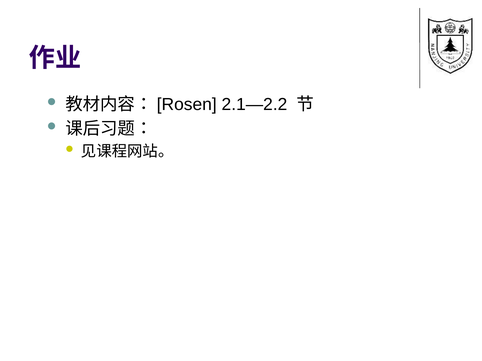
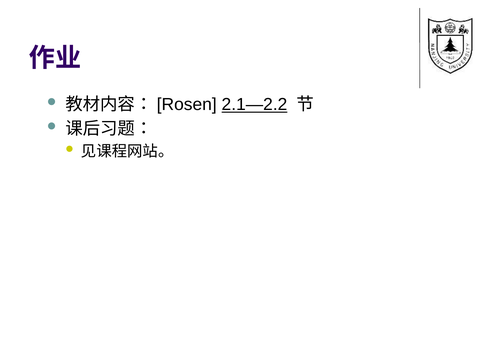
2.1—2.2 underline: none -> present
